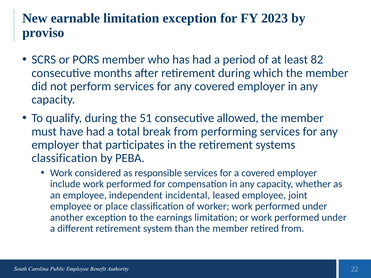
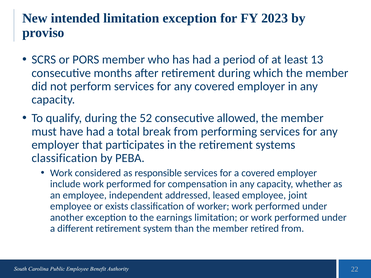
earnable: earnable -> intended
82: 82 -> 13
51: 51 -> 52
incidental: incidental -> addressed
place: place -> exists
